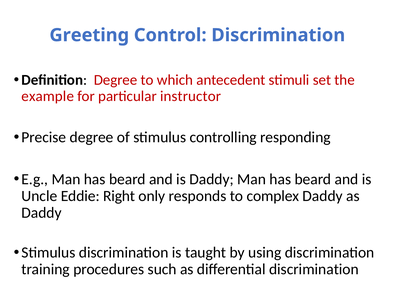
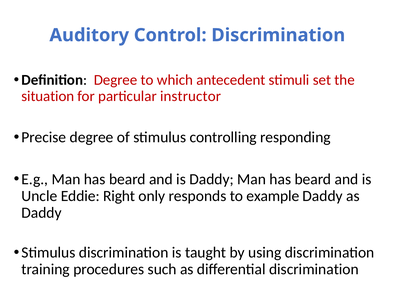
Greeting: Greeting -> Auditory
example: example -> situation
complex: complex -> example
